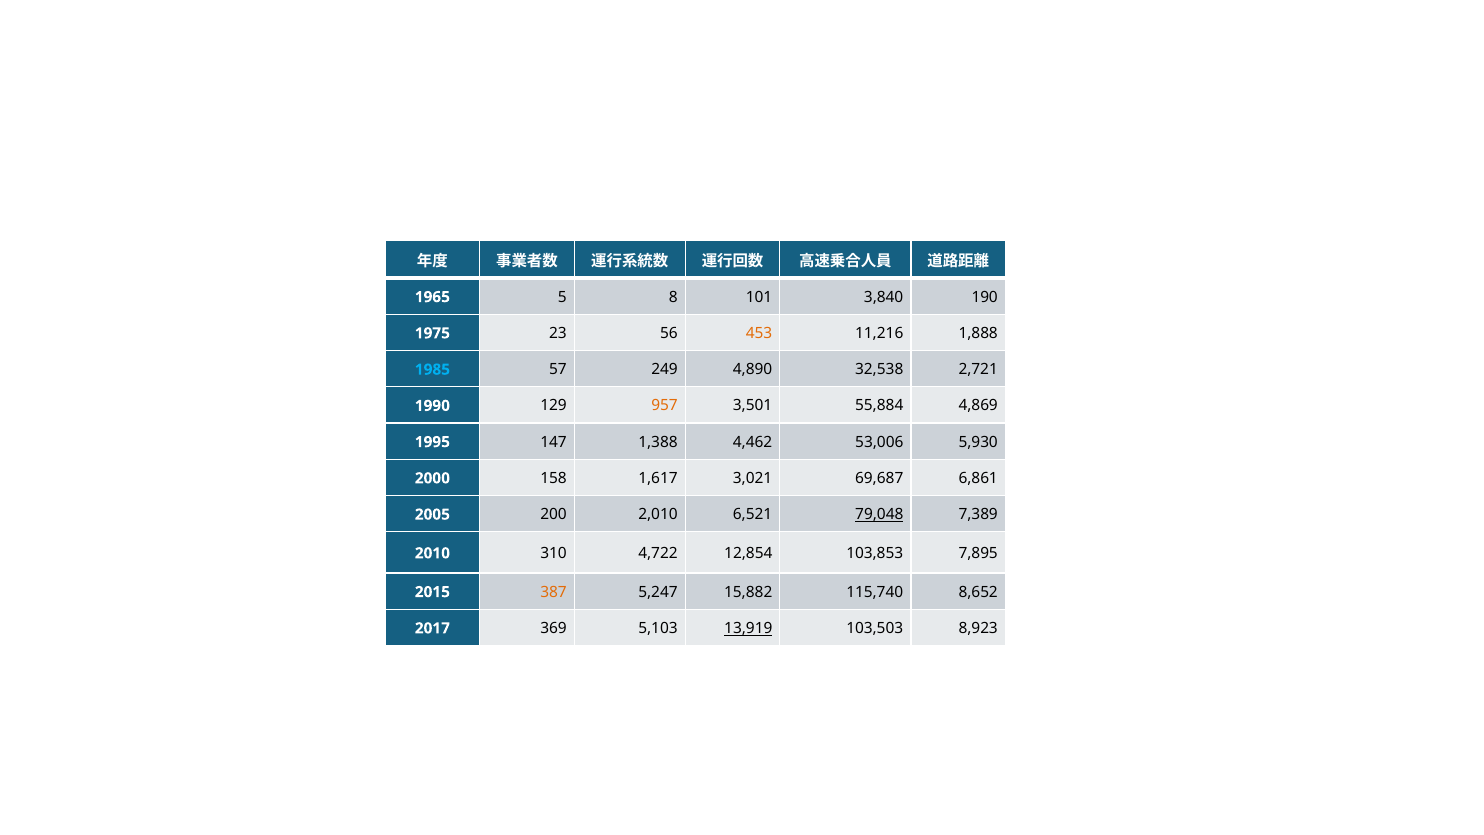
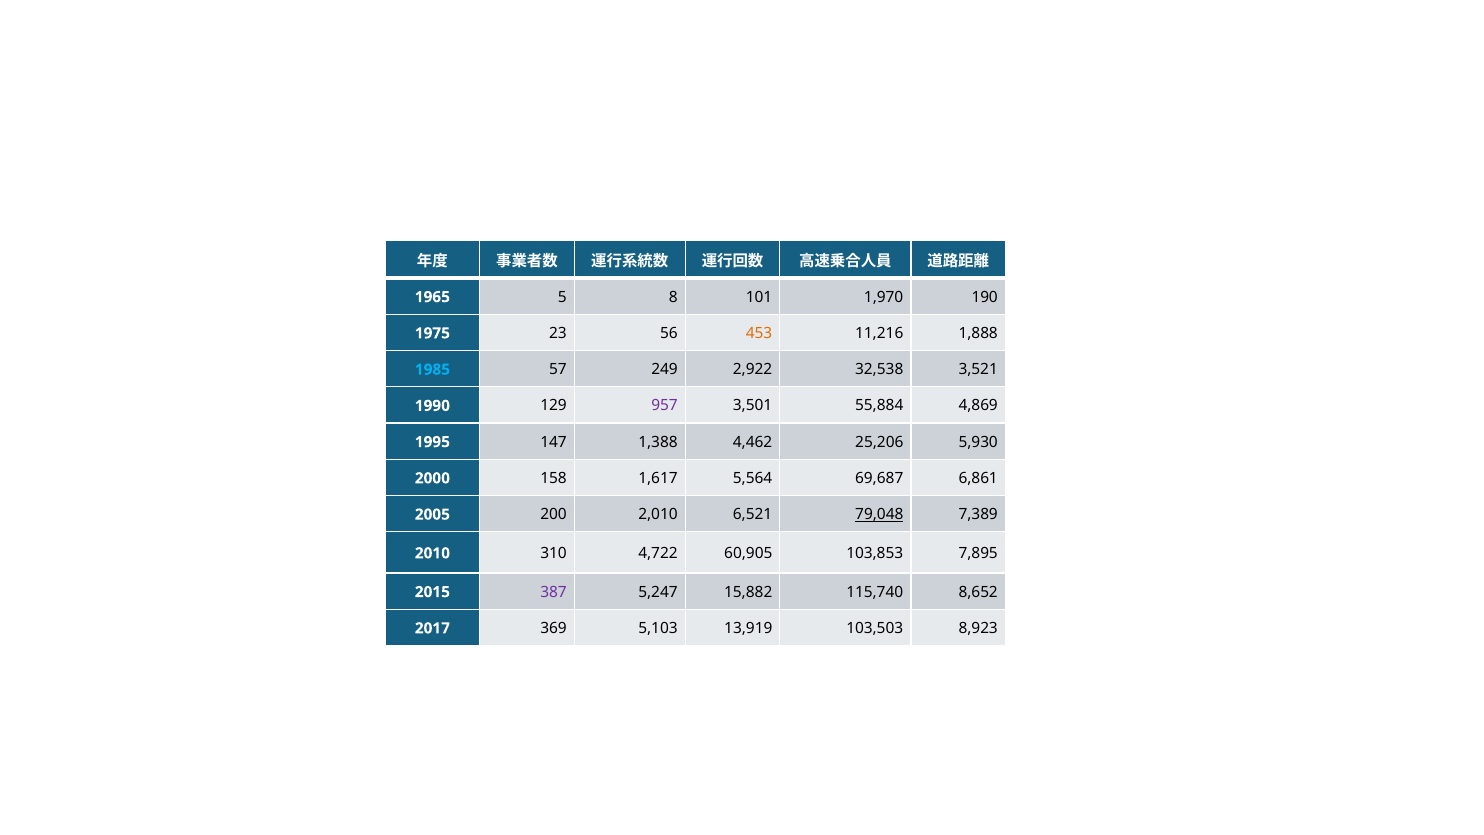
3,840: 3,840 -> 1,970
4,890: 4,890 -> 2,922
2,721: 2,721 -> 3,521
957 colour: orange -> purple
53,006: 53,006 -> 25,206
3,021: 3,021 -> 5,564
12,854: 12,854 -> 60,905
387 colour: orange -> purple
13,919 underline: present -> none
